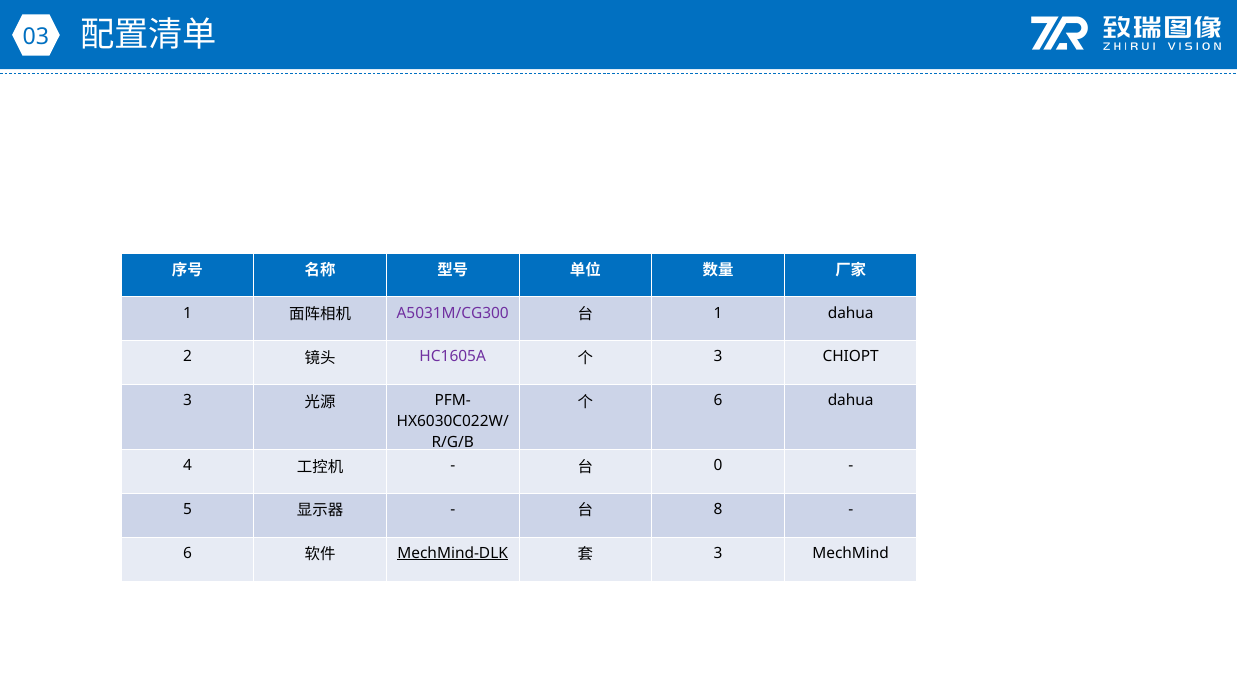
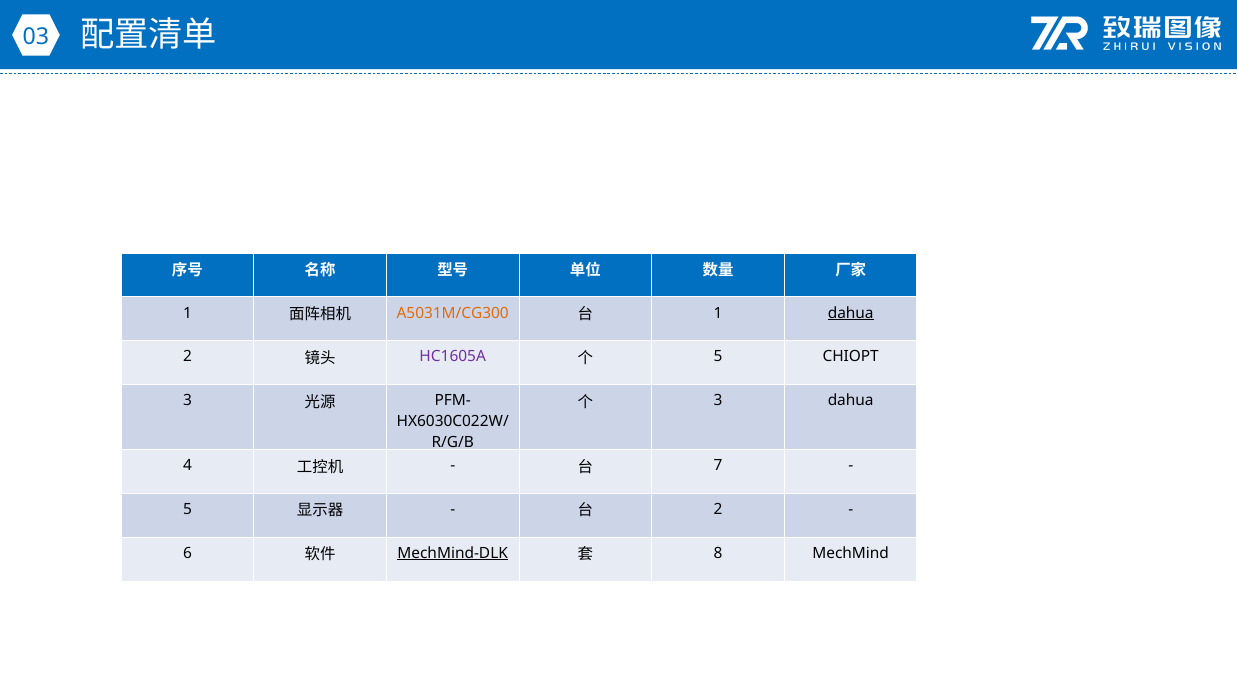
A5031M/CG300 colour: purple -> orange
dahua at (851, 313) underline: none -> present
3 at (718, 357): 3 -> 5
6 at (718, 401): 6 -> 3
0: 0 -> 7
8 at (718, 509): 8 -> 2
3 at (718, 553): 3 -> 8
